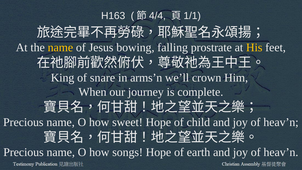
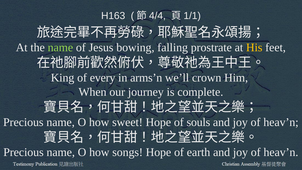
name at (60, 48) colour: yellow -> light green
snare: snare -> every
child: child -> souls
